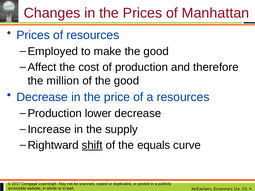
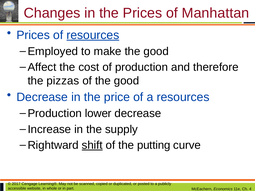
resources at (93, 35) underline: none -> present
million: million -> pizzas
equals: equals -> putting
